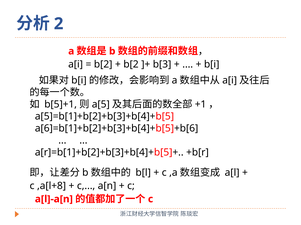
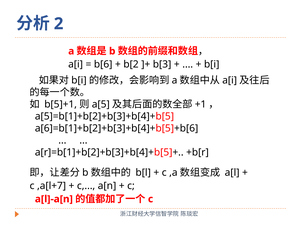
b[2 at (103, 65): b[2 -> b[6
,a[l+8: ,a[l+8 -> ,a[l+7
